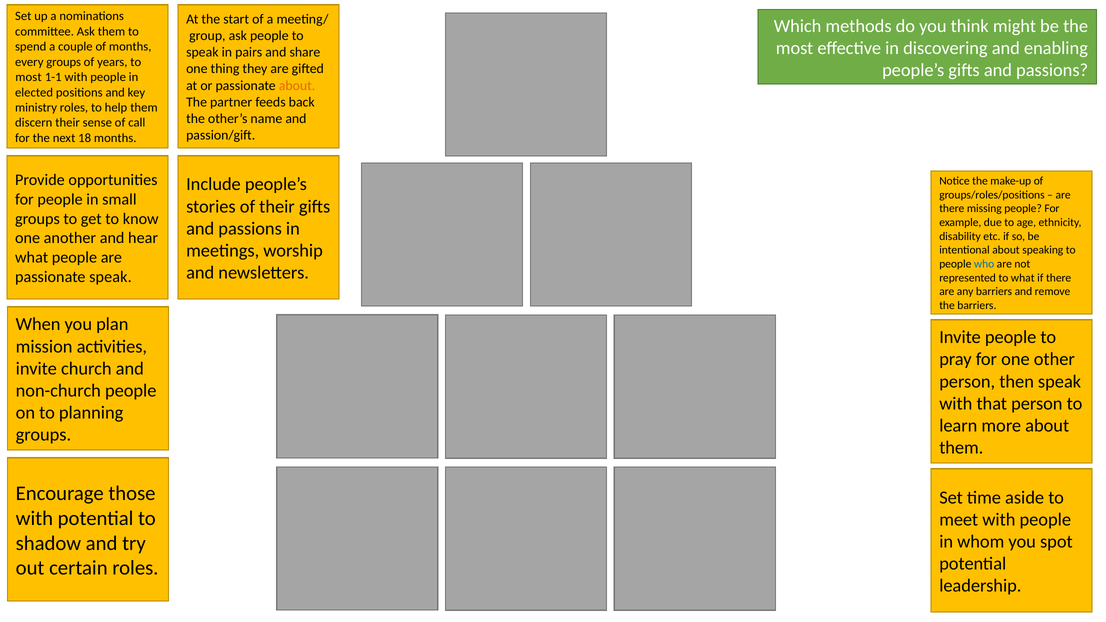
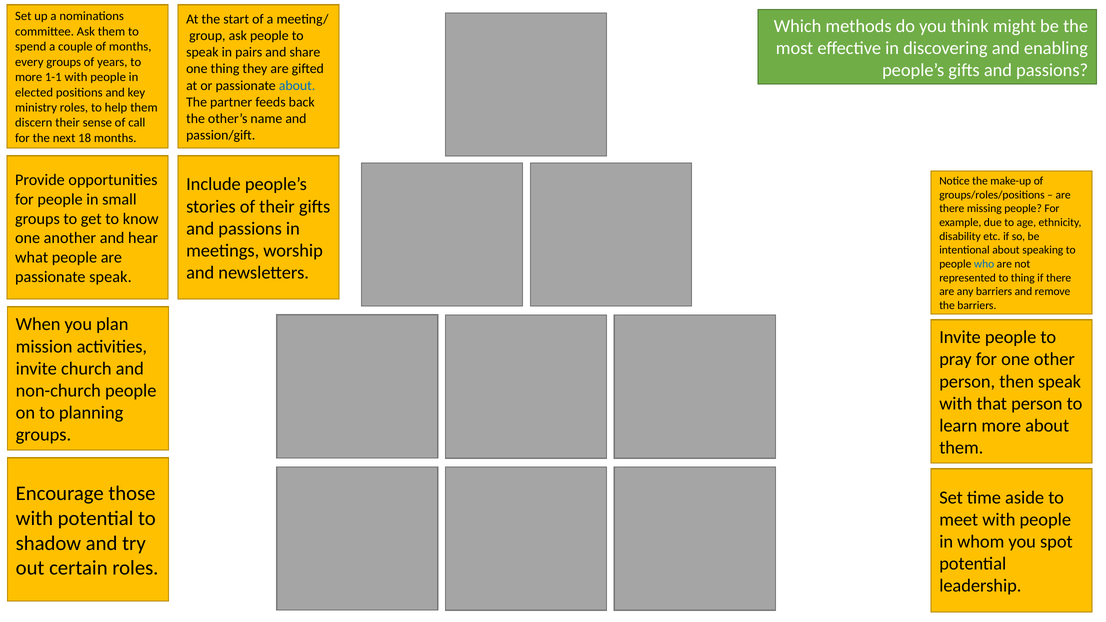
most at (28, 77): most -> more
about at (297, 86) colour: orange -> blue
to what: what -> thing
